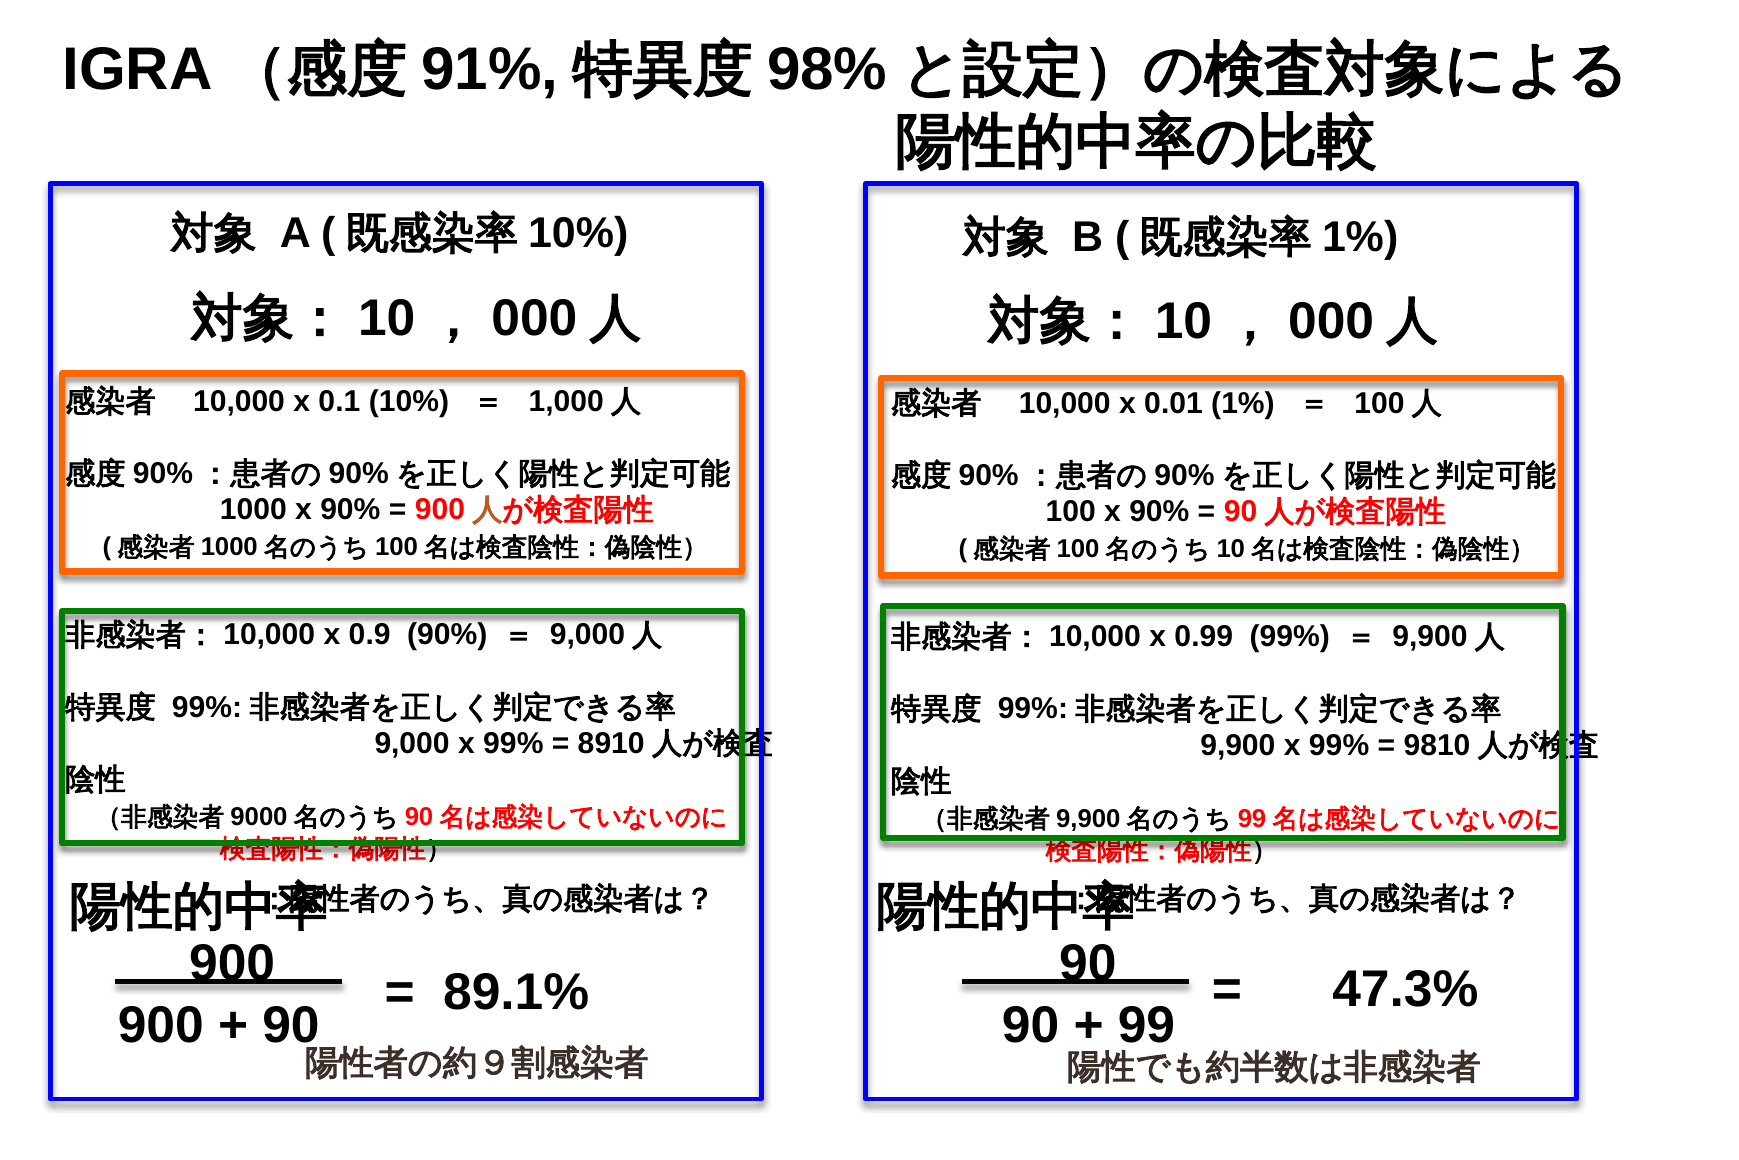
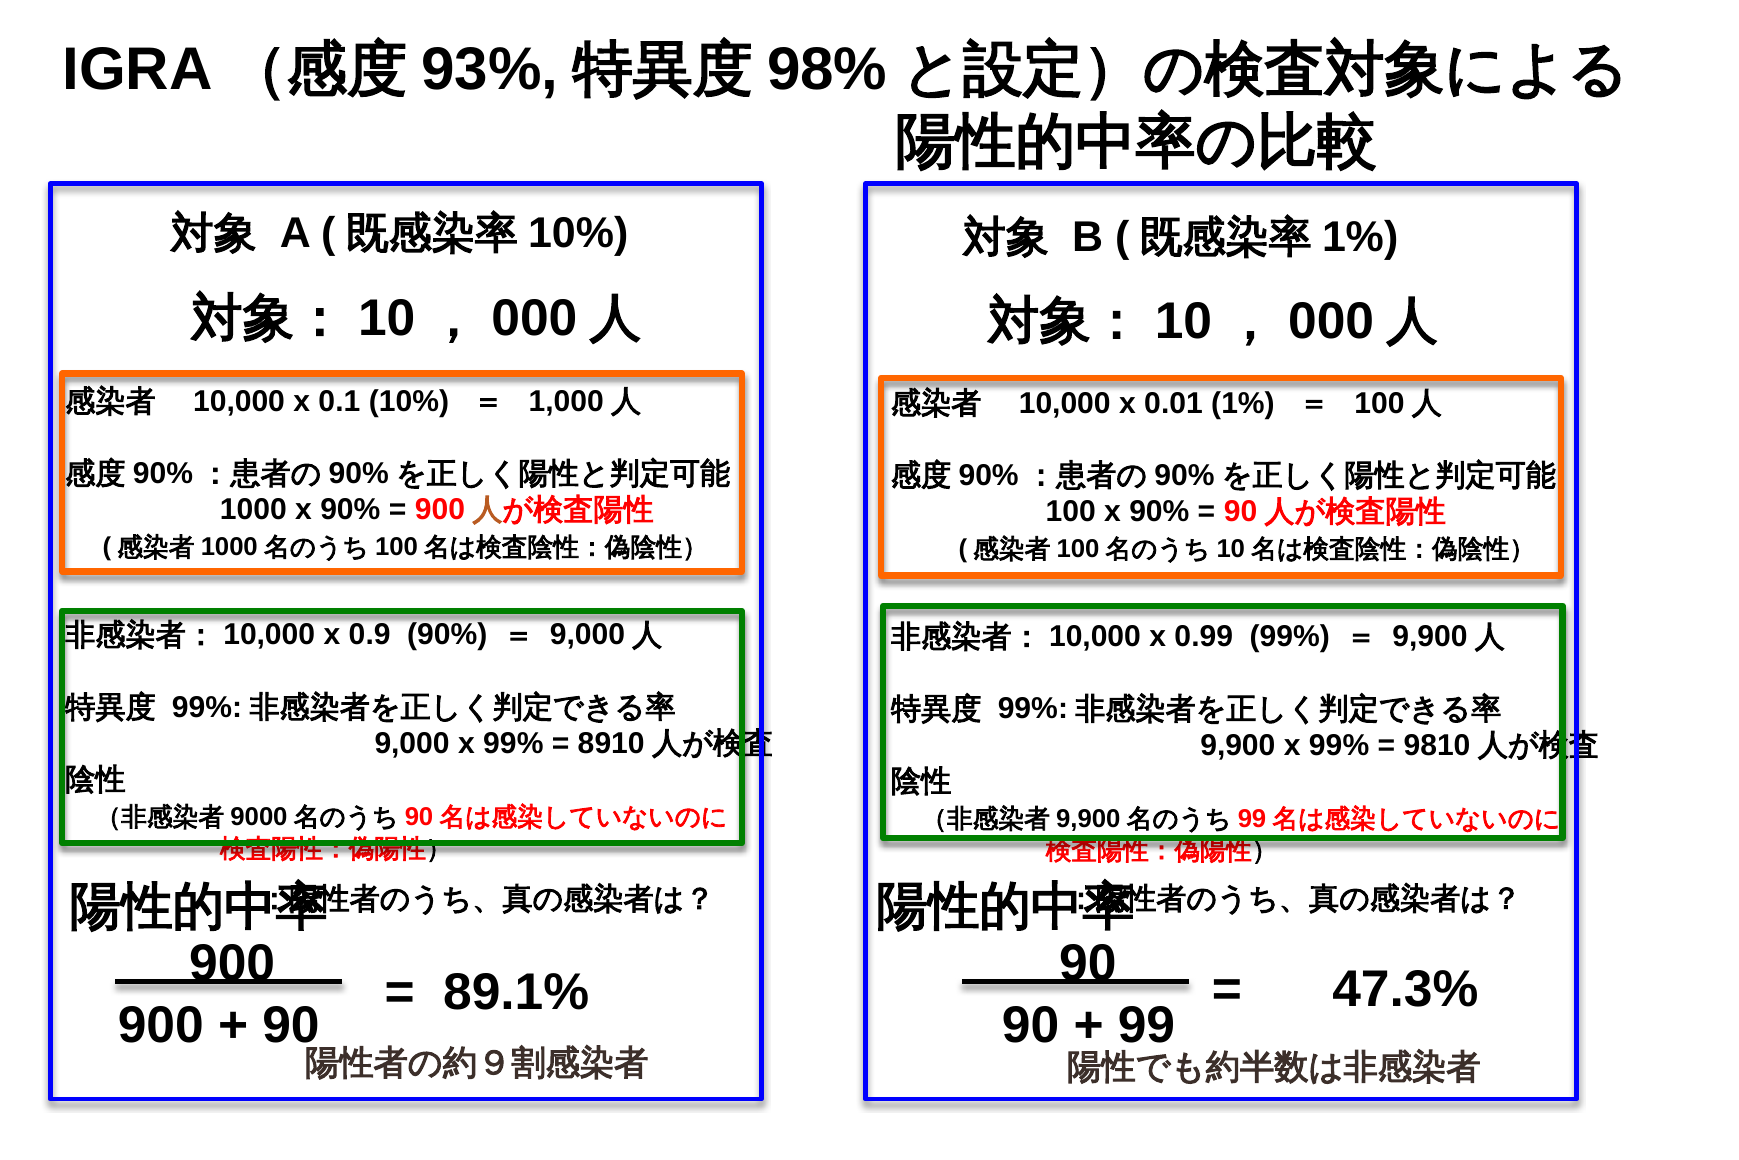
91%: 91% -> 93%
